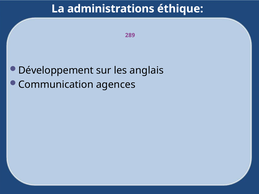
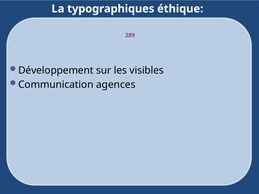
administrations: administrations -> typographiques
anglais: anglais -> visibles
